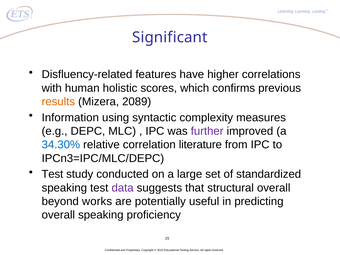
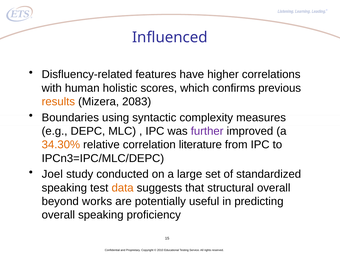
Significant: Significant -> Influenced
2089: 2089 -> 2083
Information: Information -> Boundaries
34.30% colour: blue -> orange
Test at (52, 174): Test -> Joel
data colour: purple -> orange
